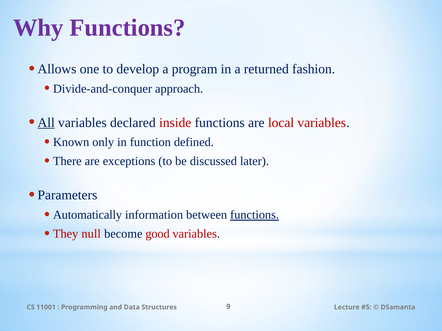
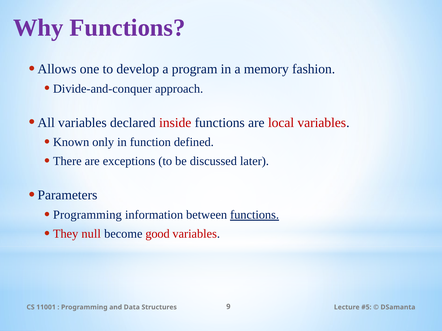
returned: returned -> memory
All underline: present -> none
Automatically at (88, 215): Automatically -> Programming
